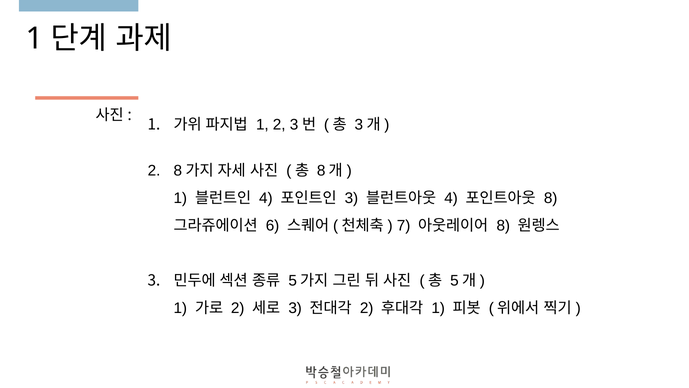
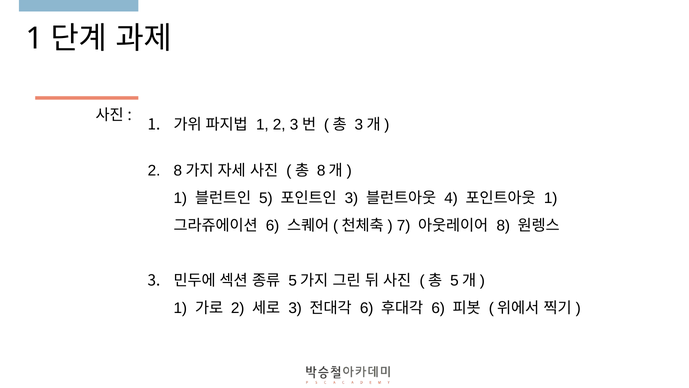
4 at (266, 198): 4 -> 5
8 at (551, 198): 8 -> 1
2 at (367, 308): 2 -> 6
1 at (438, 308): 1 -> 6
